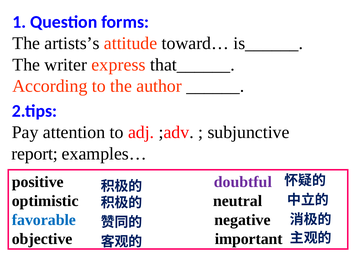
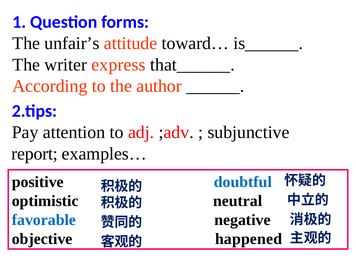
artists’s: artists’s -> unfair’s
doubtful colour: purple -> blue
important: important -> happened
